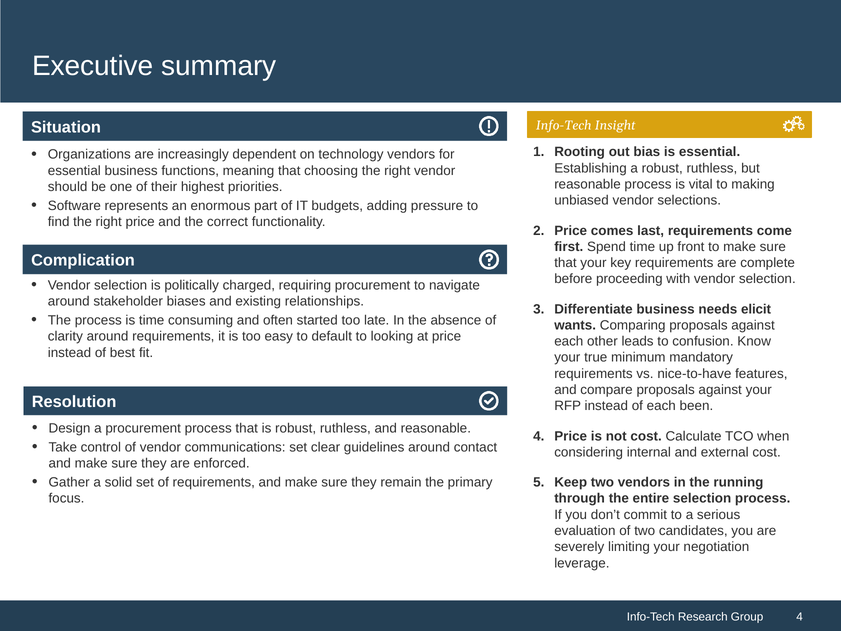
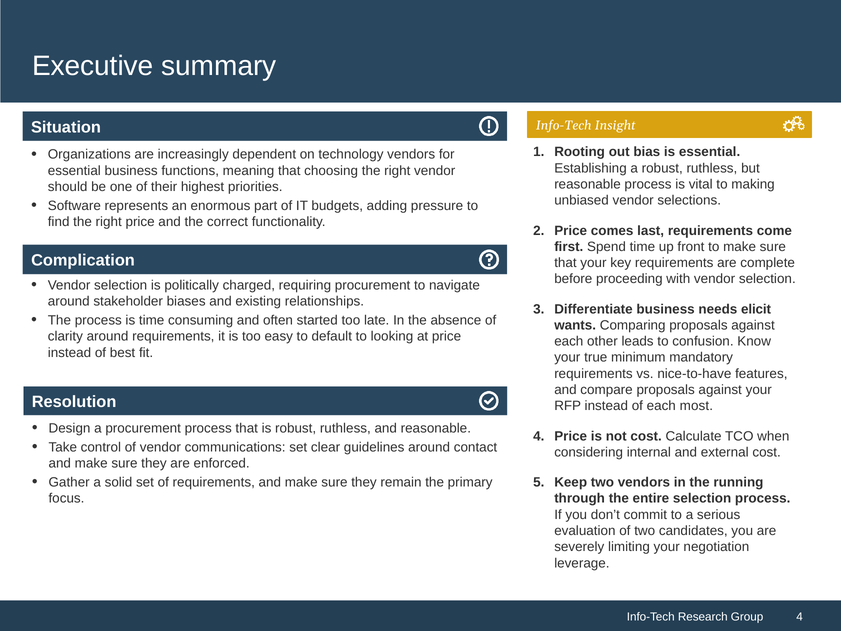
been: been -> most
